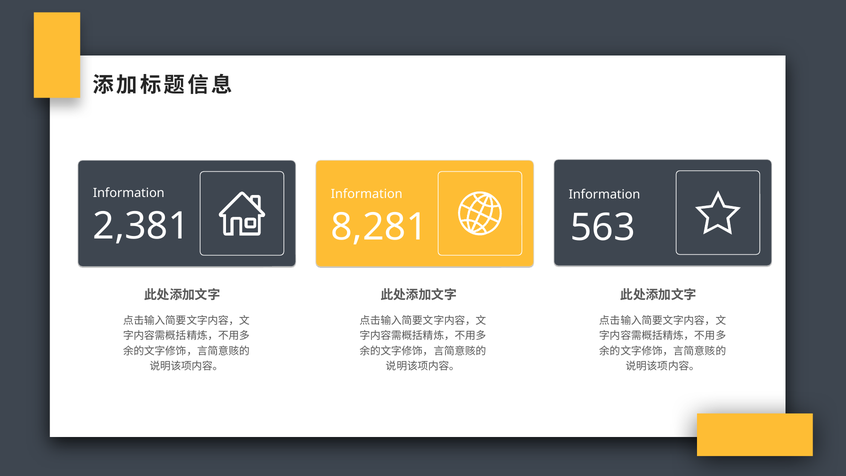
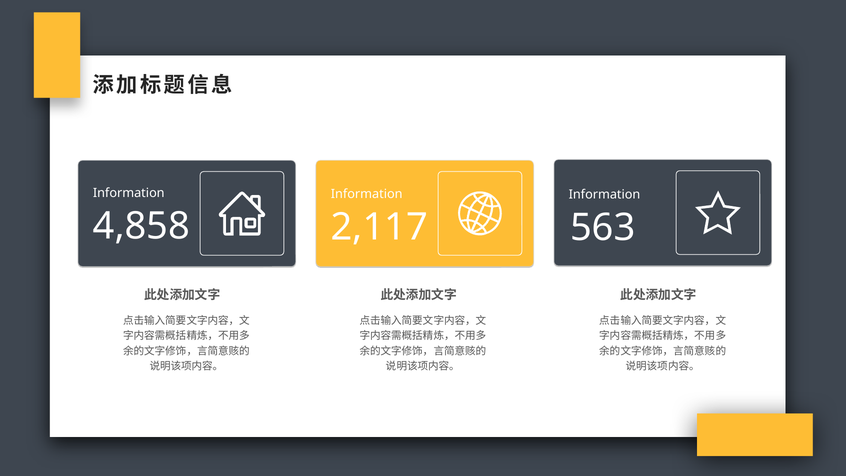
2,381: 2,381 -> 4,858
8,281: 8,281 -> 2,117
